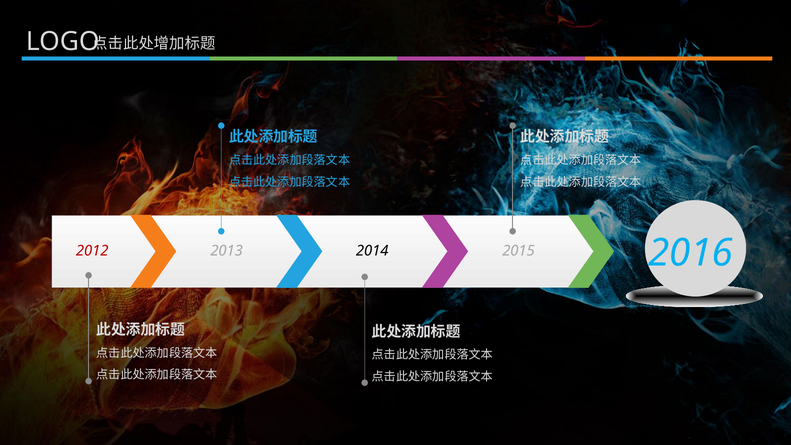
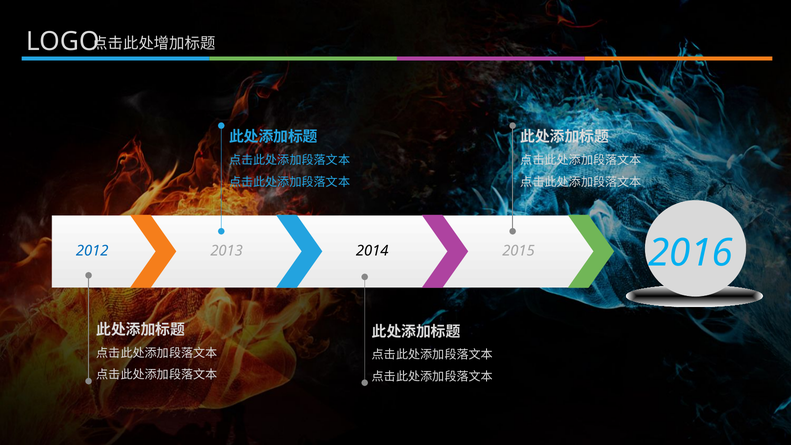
2012 colour: red -> blue
